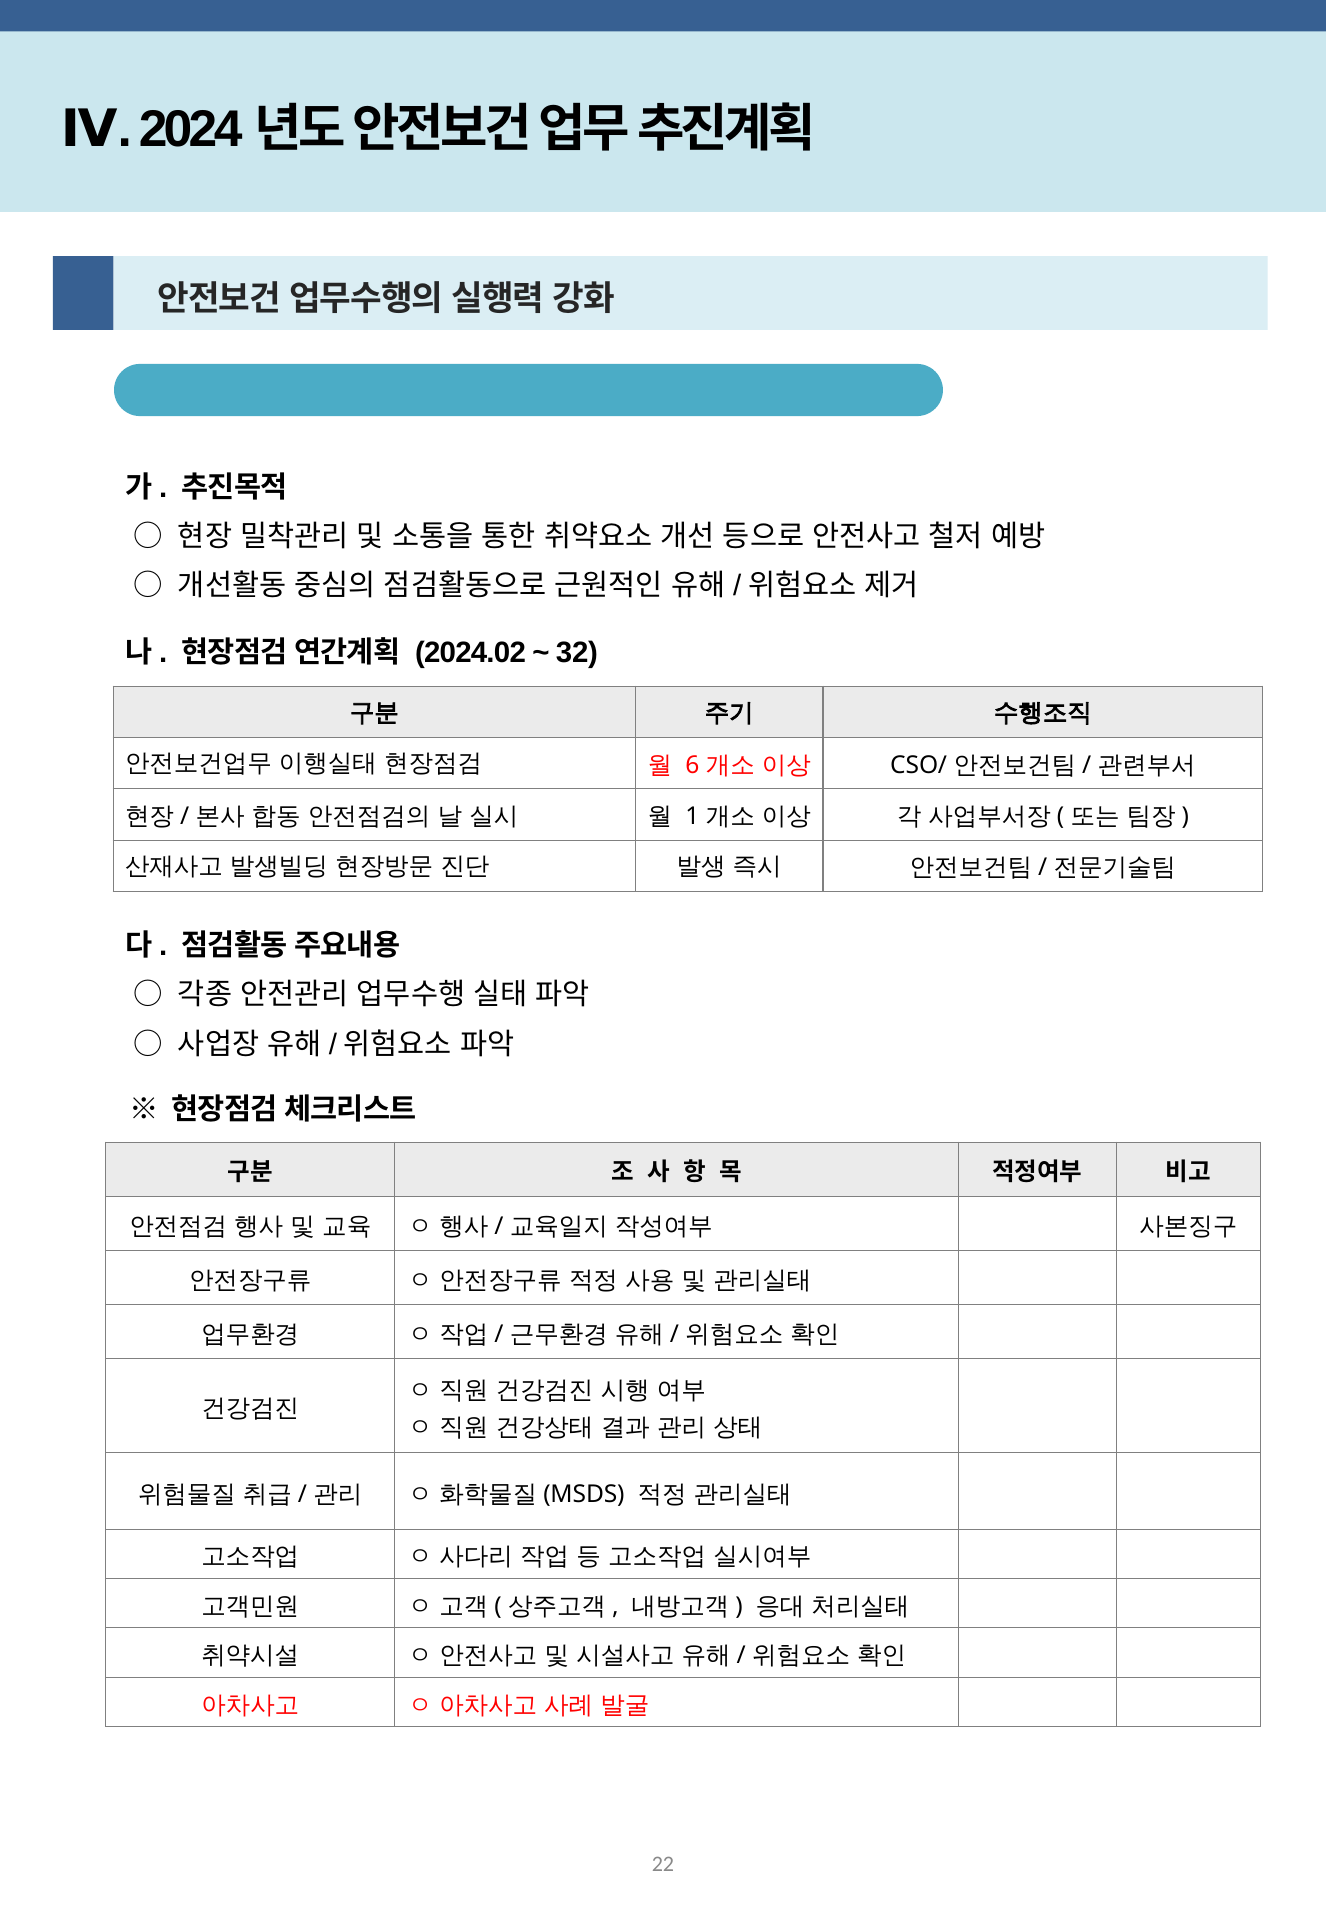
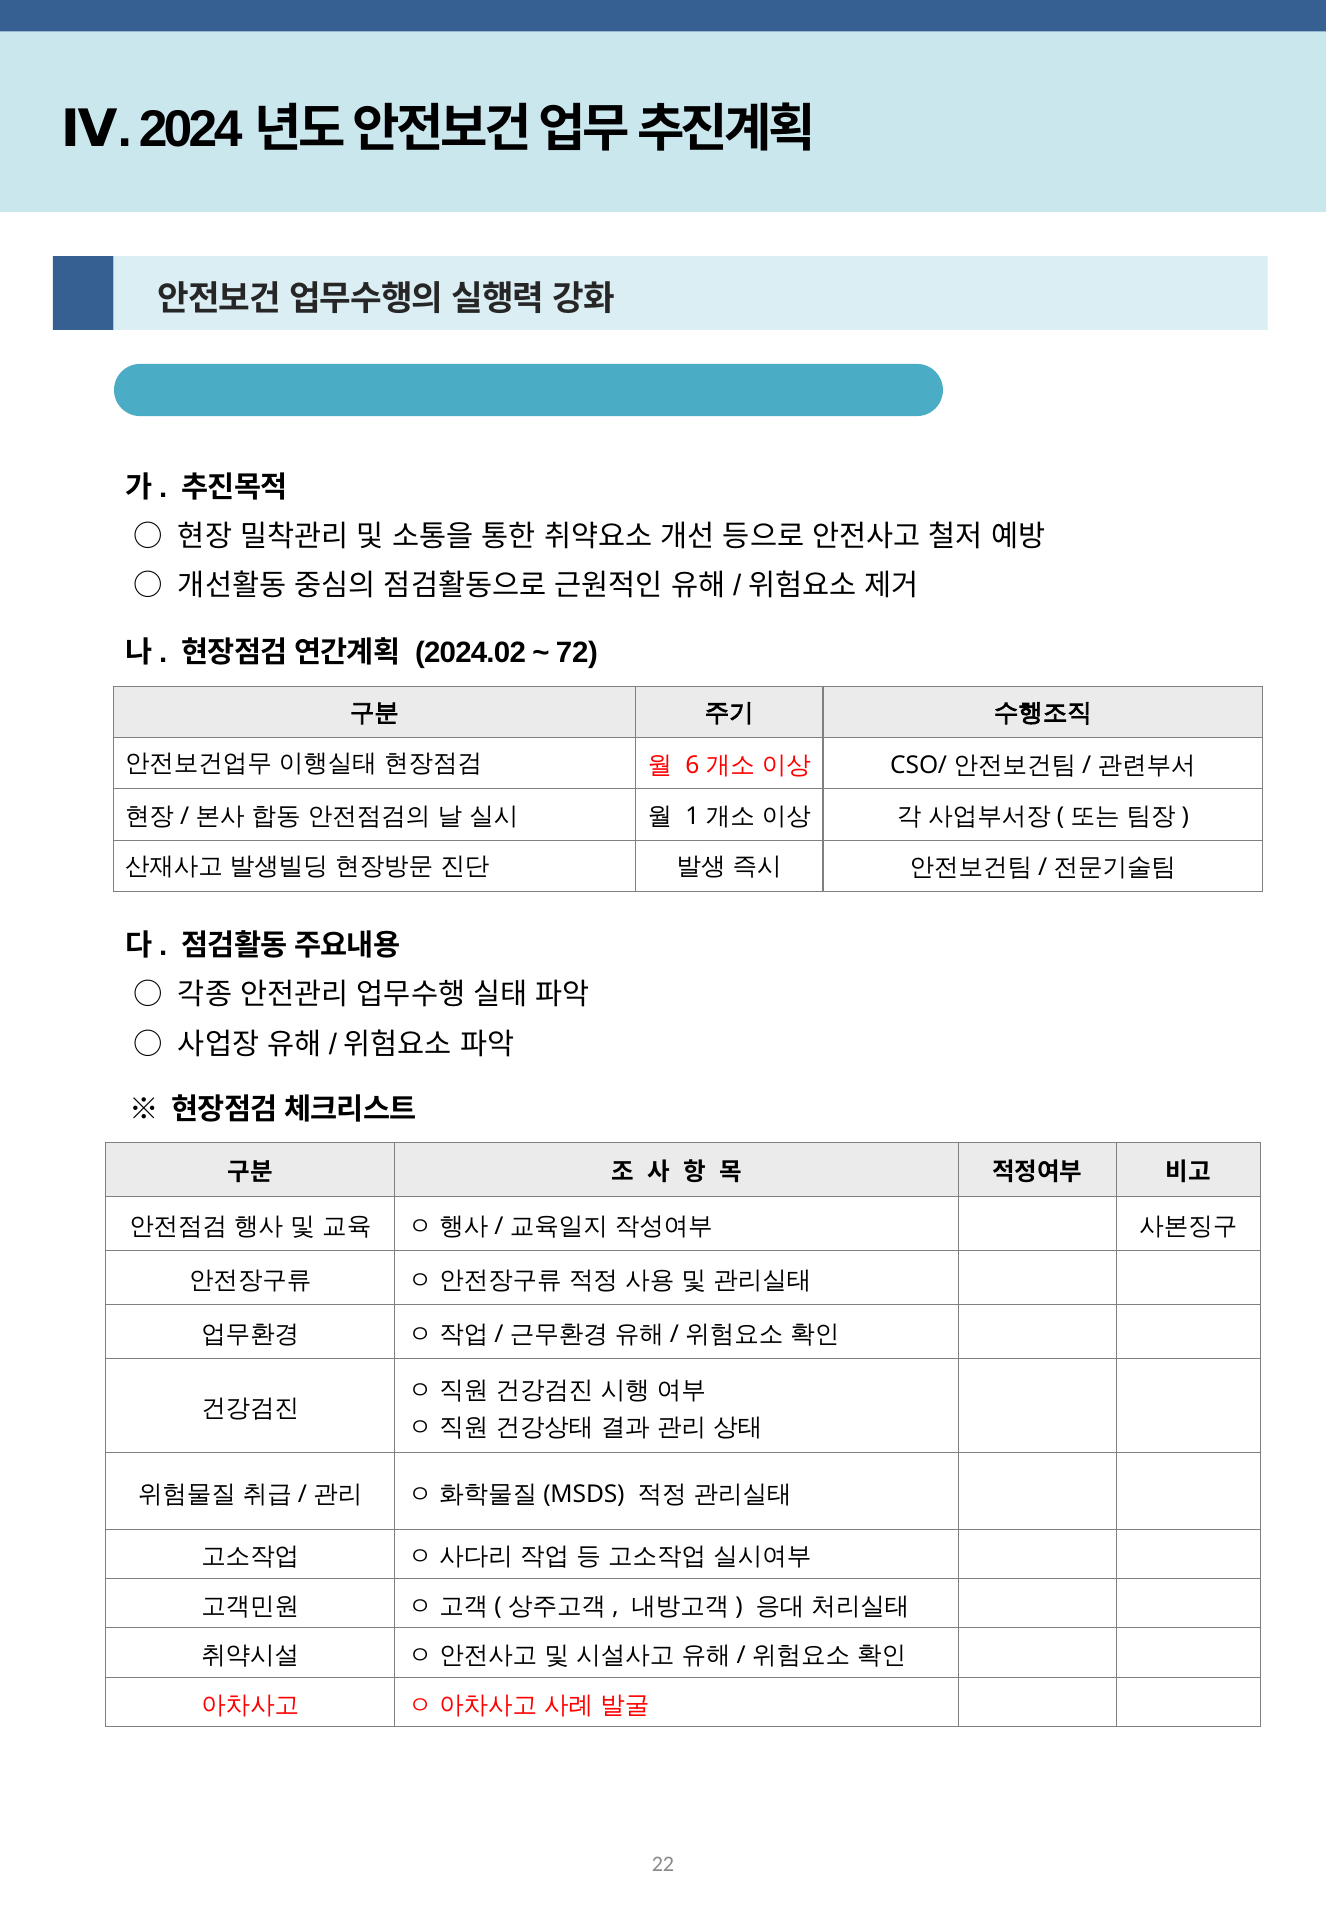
32: 32 -> 72
